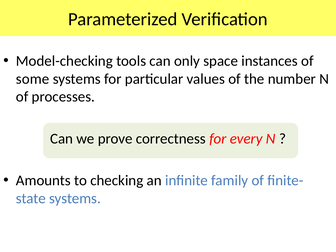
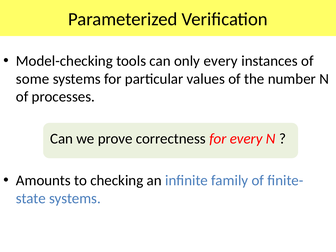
only space: space -> every
